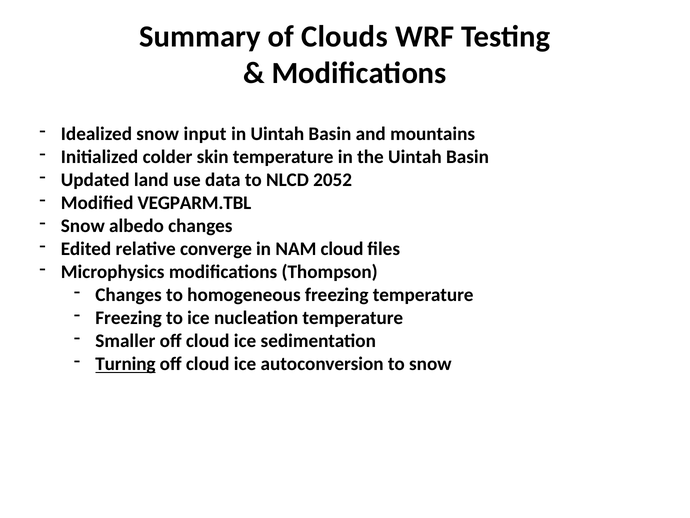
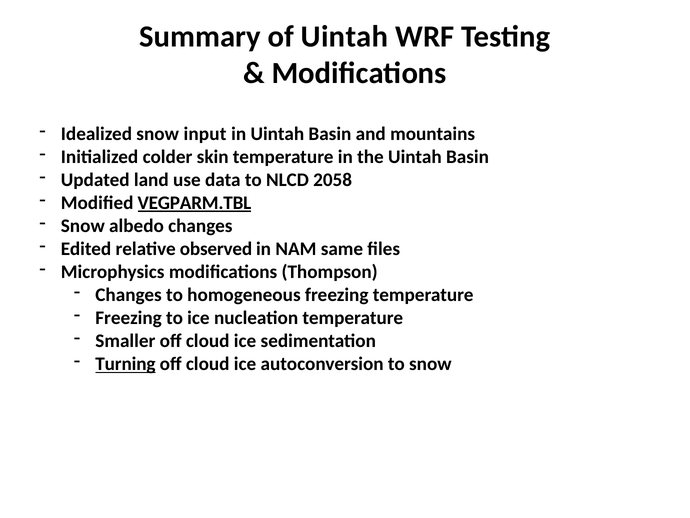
of Clouds: Clouds -> Uintah
2052: 2052 -> 2058
VEGPARM.TBL underline: none -> present
converge: converge -> observed
NAM cloud: cloud -> same
